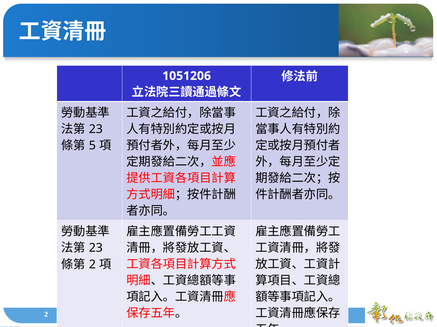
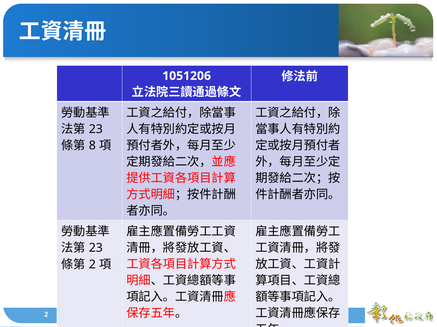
5: 5 -> 8
